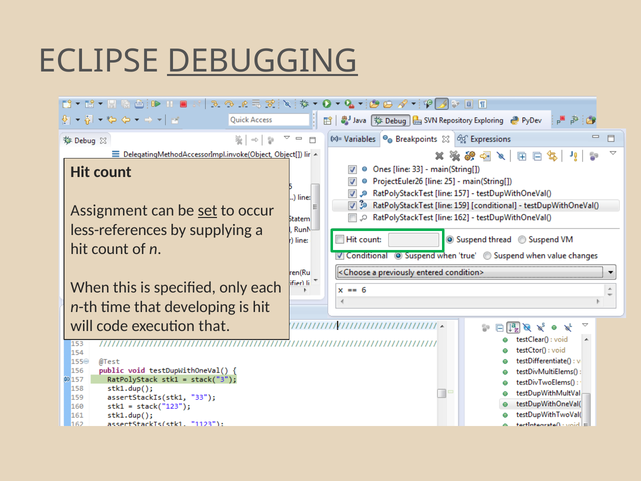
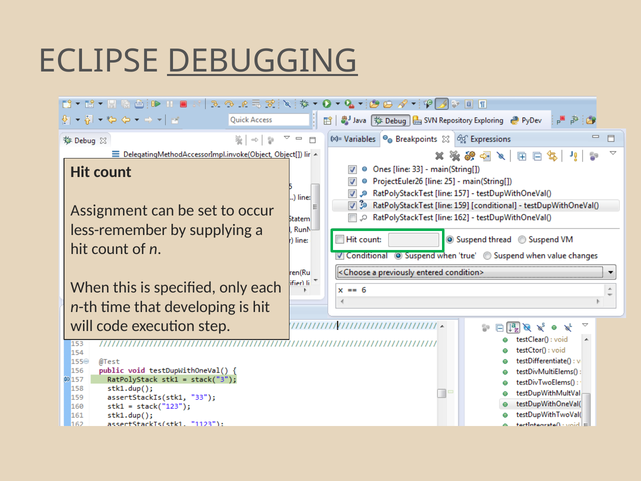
set underline: present -> none
less-references: less-references -> less-remember
execution that: that -> step
